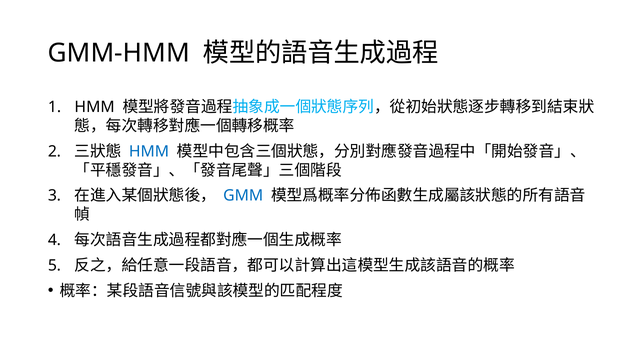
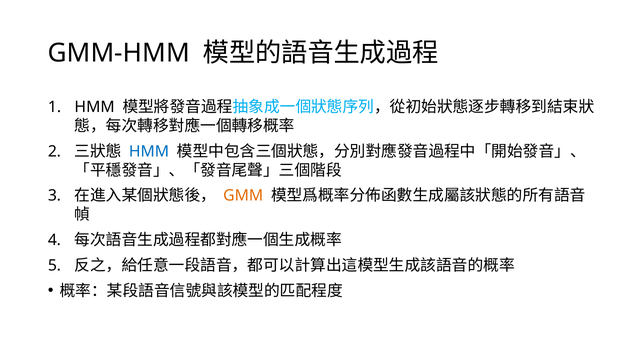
GMM colour: blue -> orange
